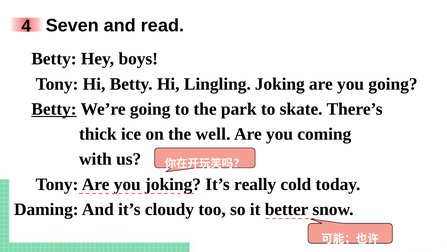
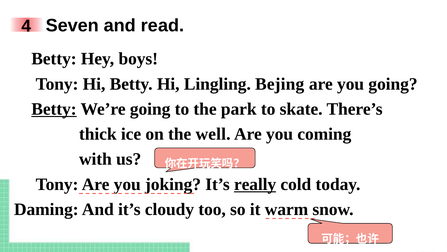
Lingling Joking: Joking -> Bejing
really underline: none -> present
better: better -> warm
